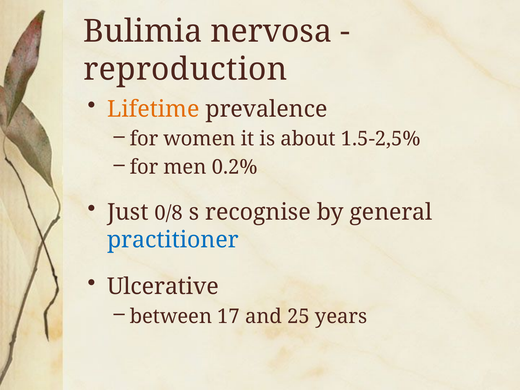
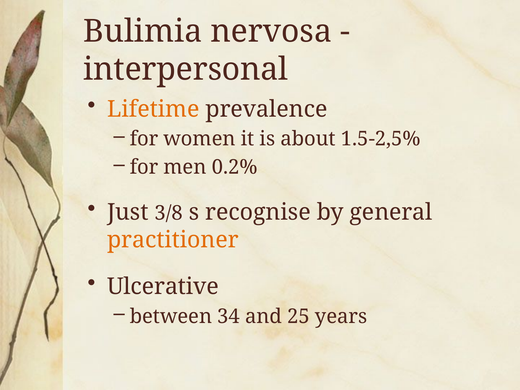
reproduction: reproduction -> interpersonal
0/8: 0/8 -> 3/8
practitioner colour: blue -> orange
17: 17 -> 34
